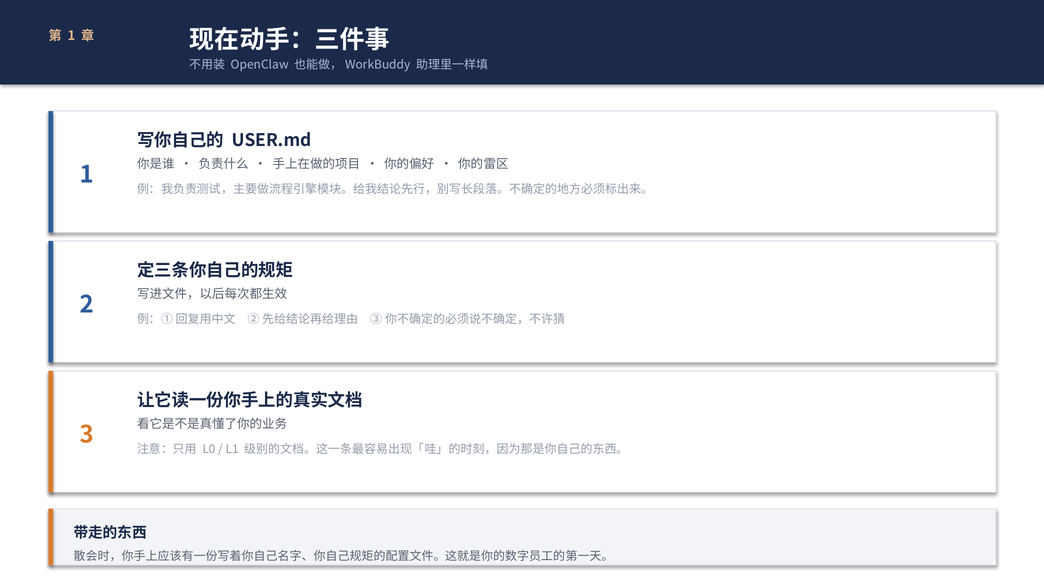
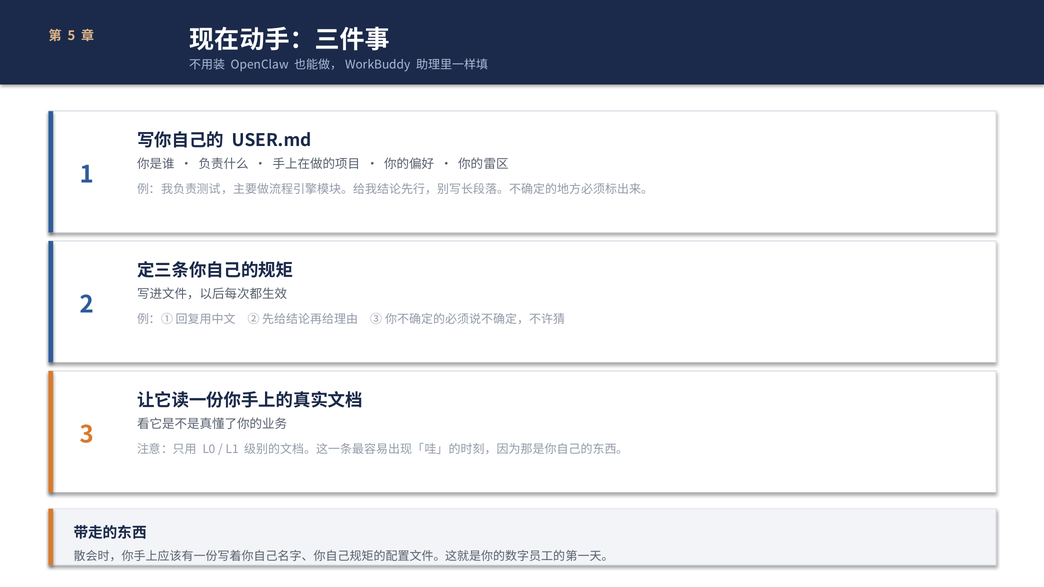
1 at (71, 36): 1 -> 5
